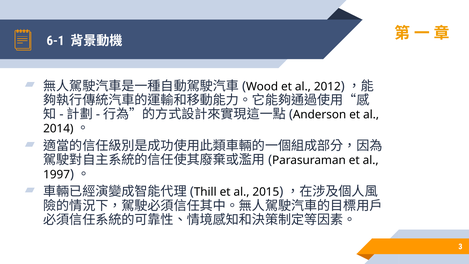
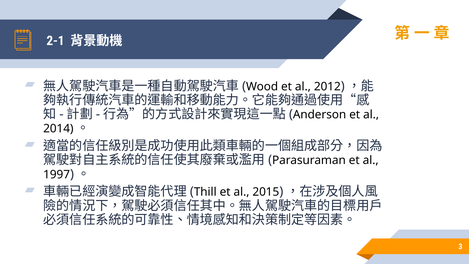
6-1: 6-1 -> 2-1
